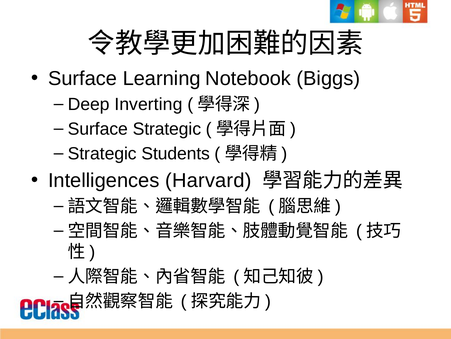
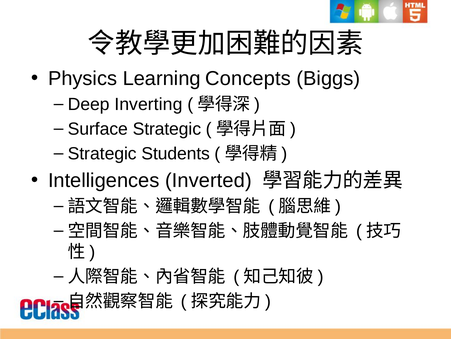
Surface at (83, 78): Surface -> Physics
Notebook: Notebook -> Concepts
Harvard: Harvard -> Inverted
